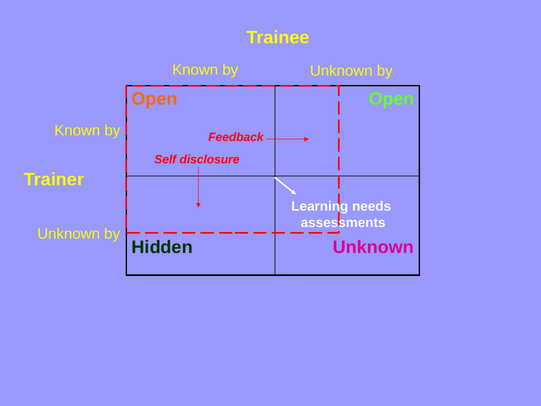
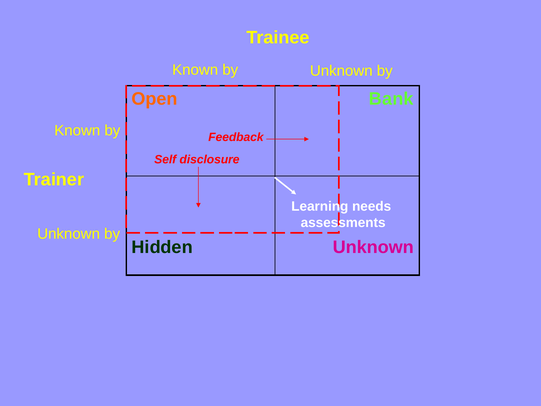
Open Open: Open -> Bank
